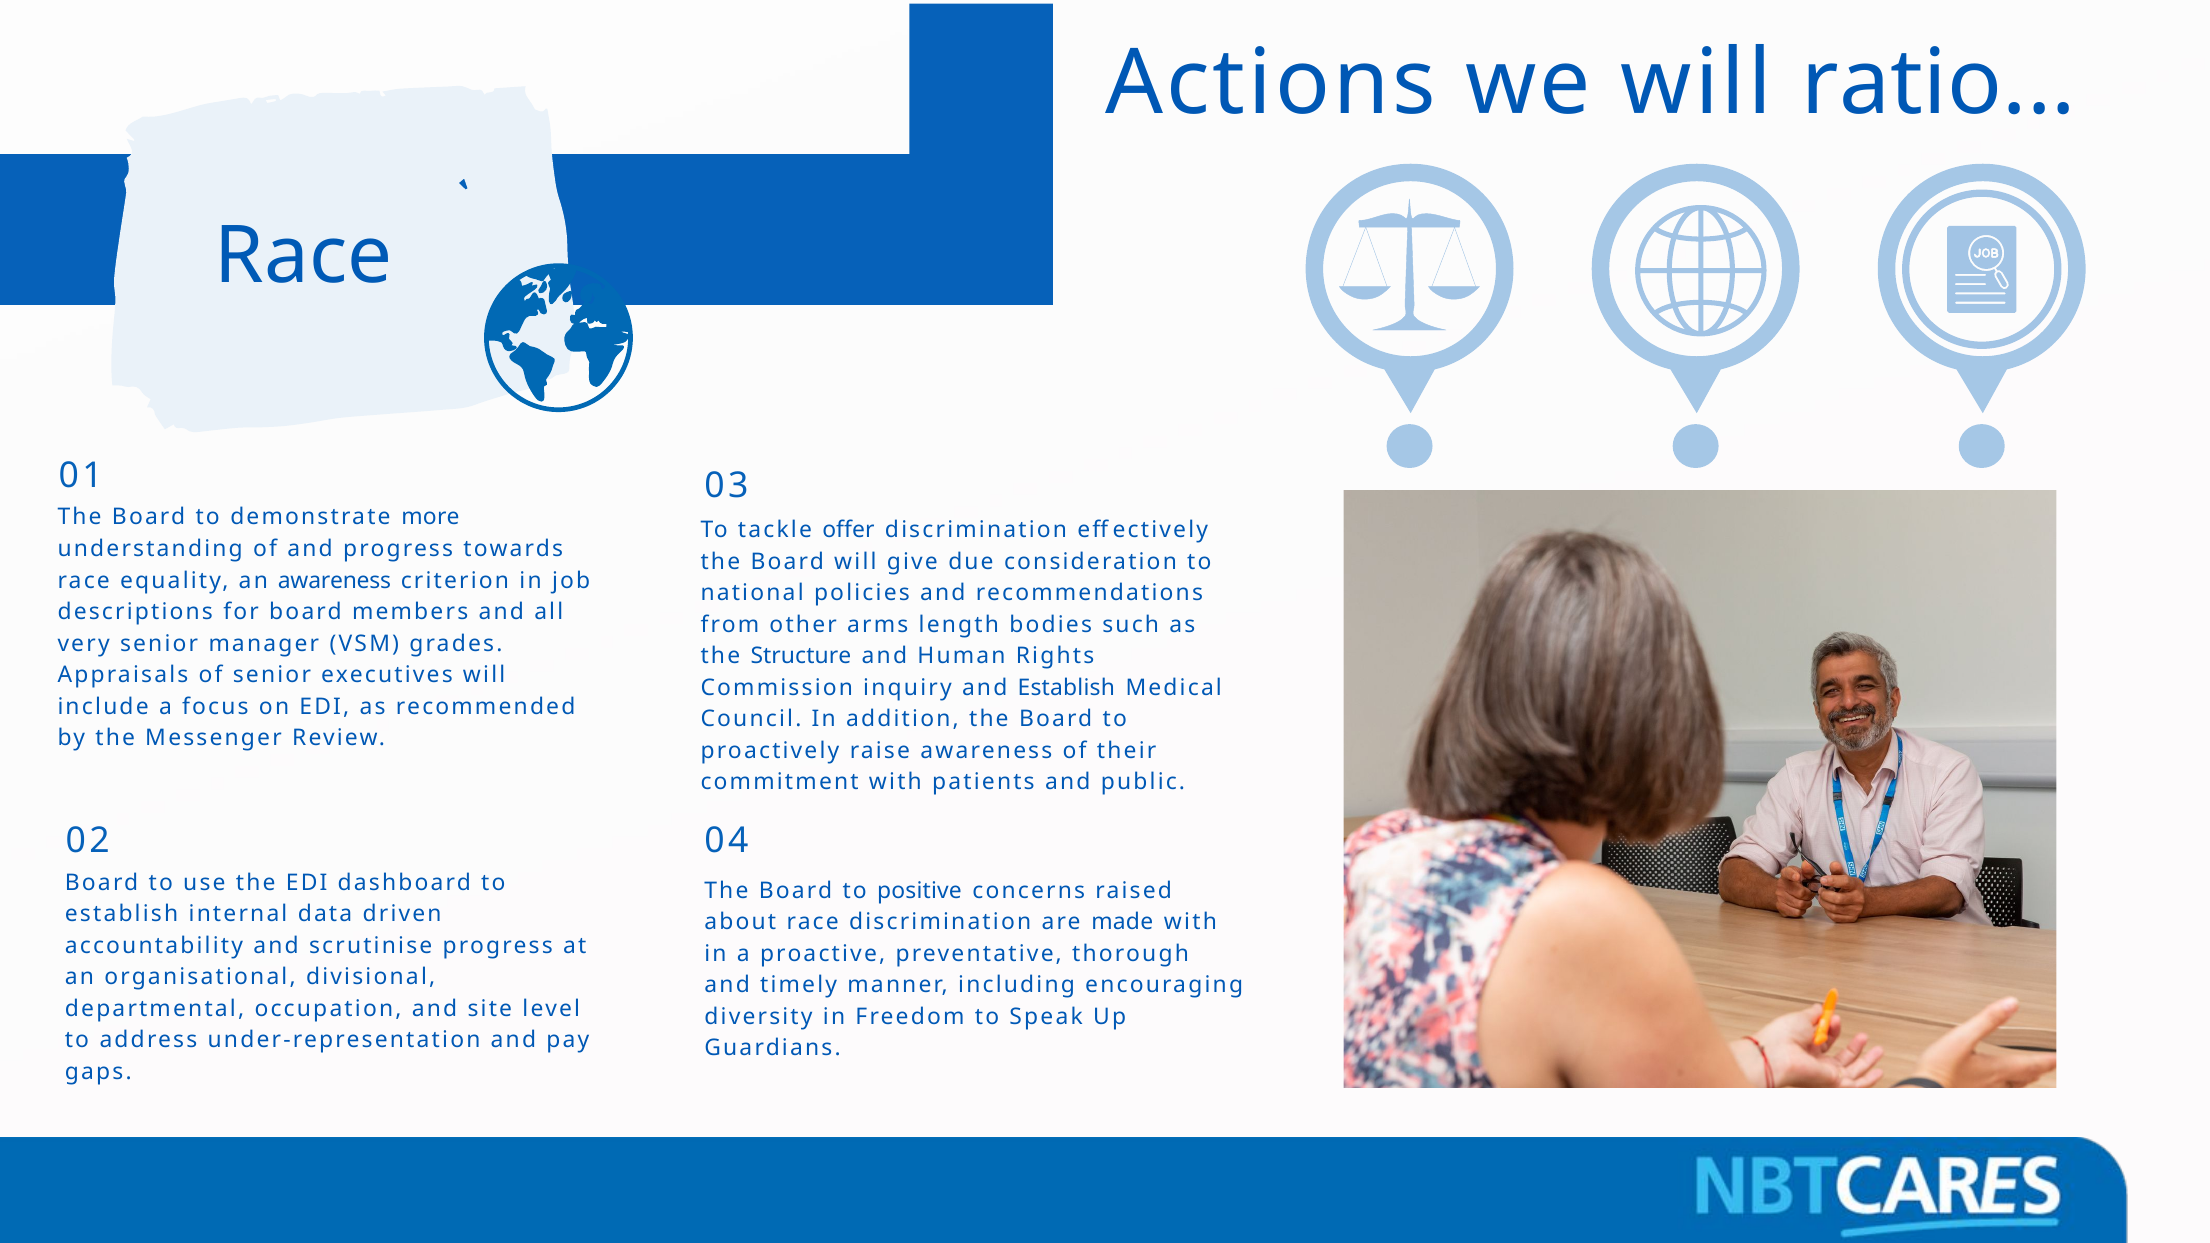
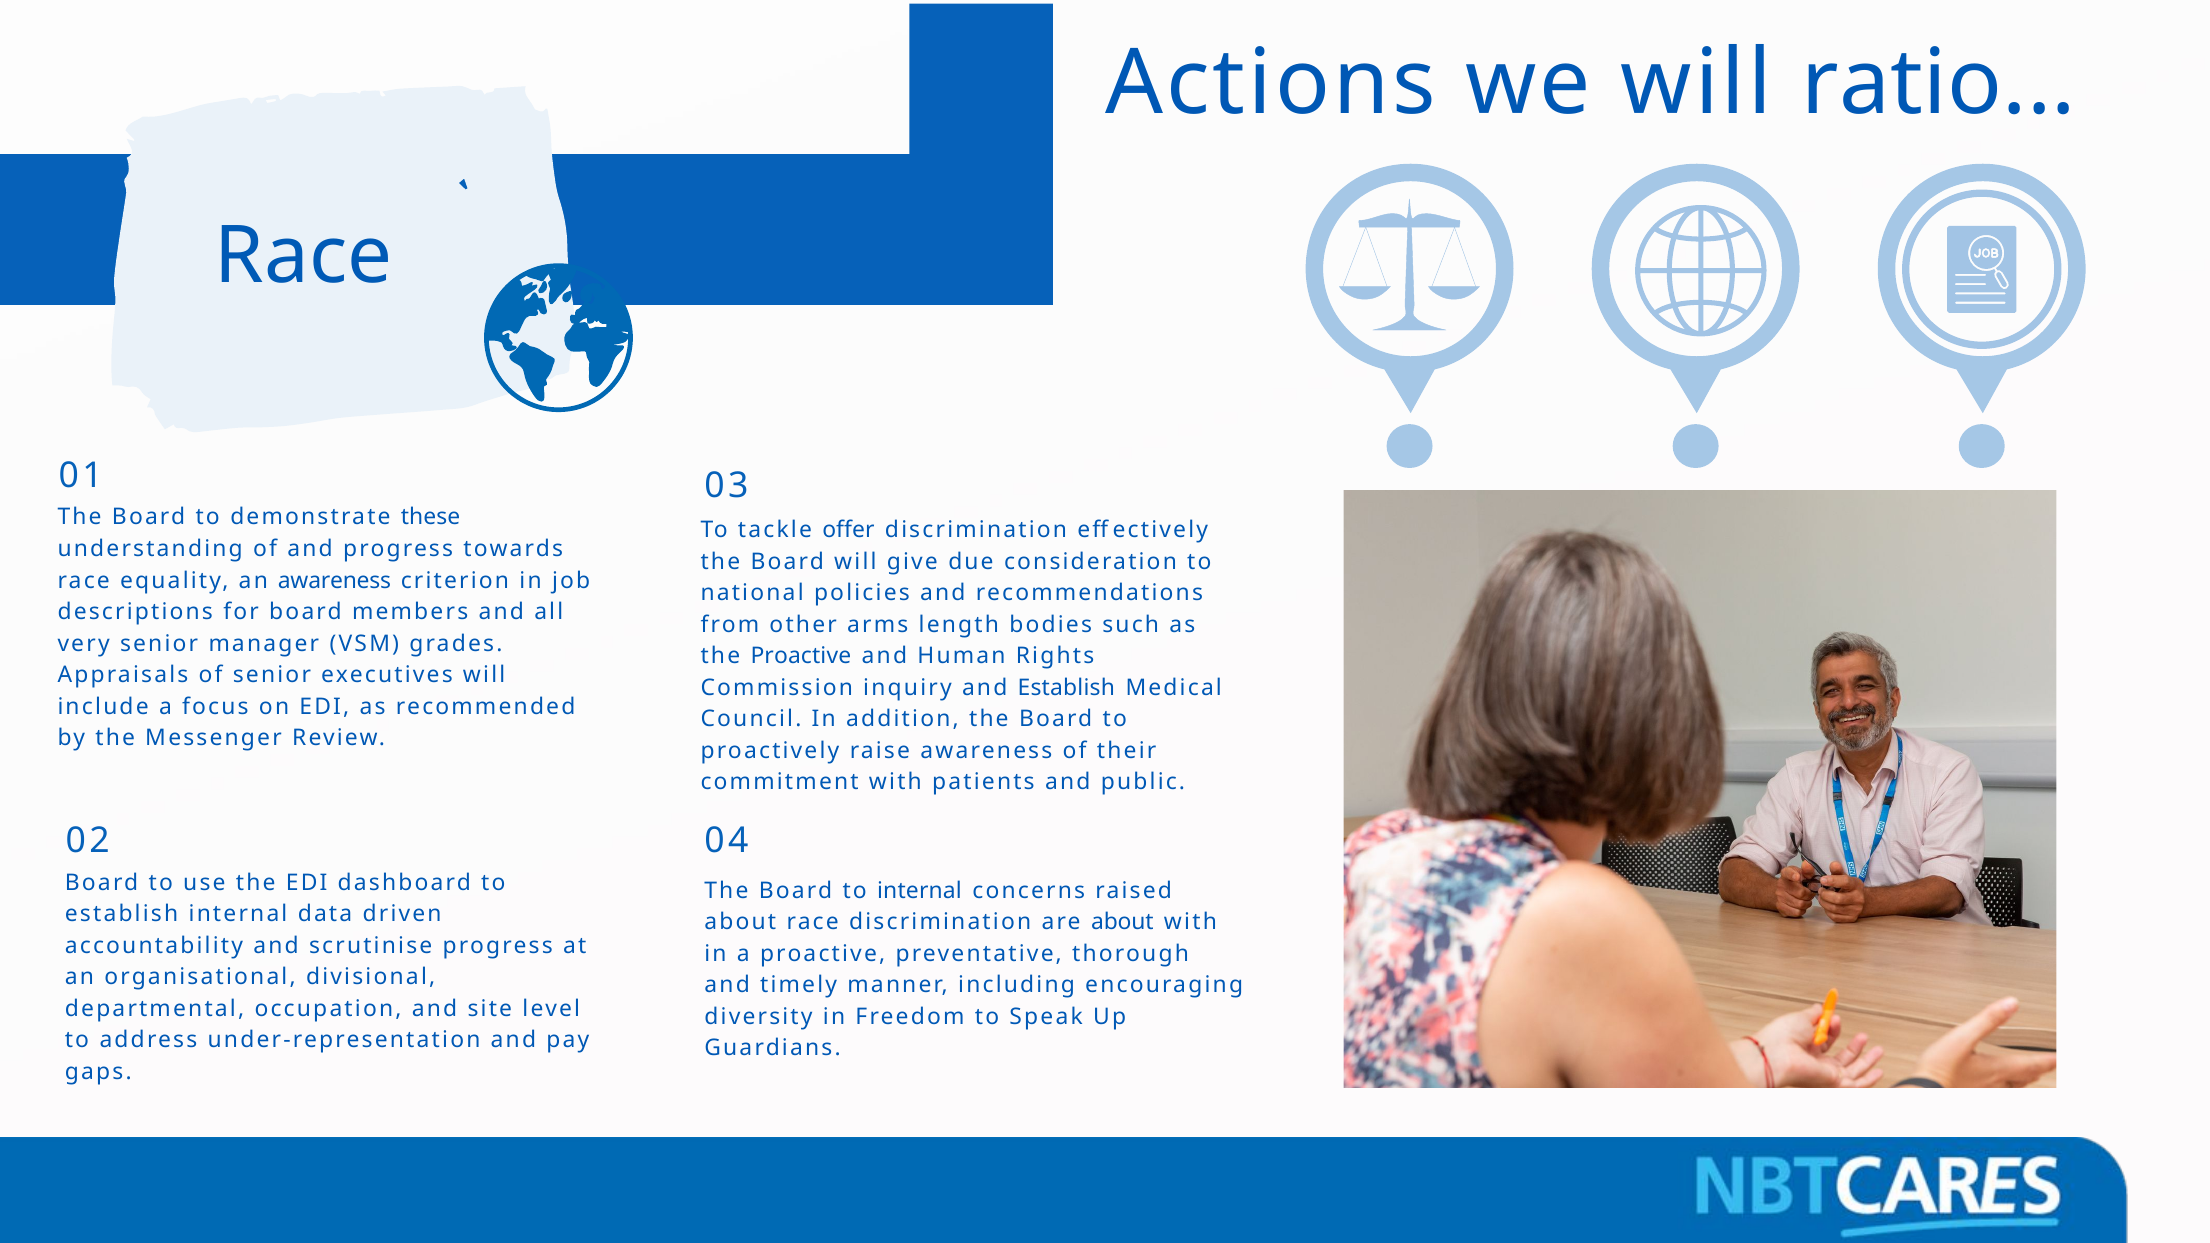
more: more -> these
the Structure: Structure -> Proactive
to positive: positive -> internal
are made: made -> about
